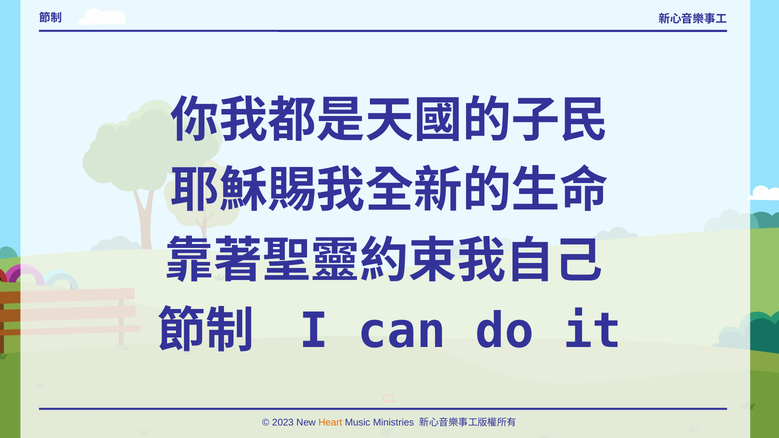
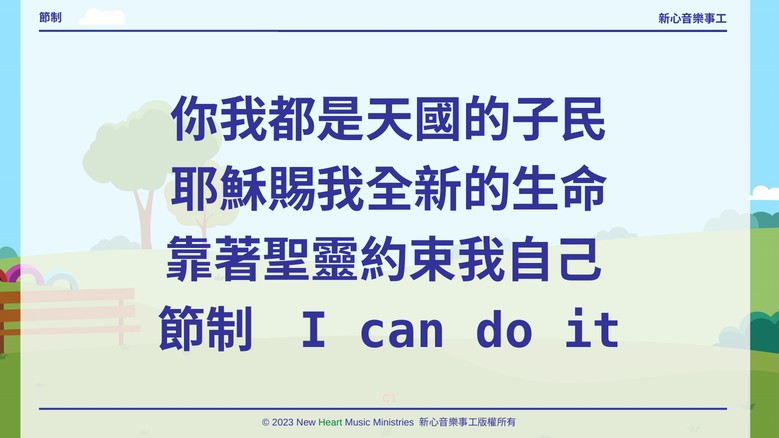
Heart colour: orange -> green
